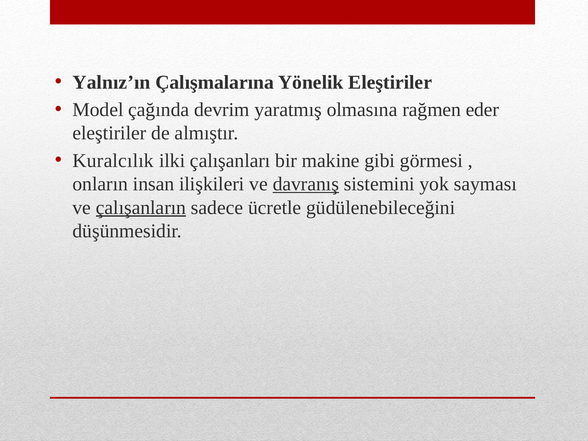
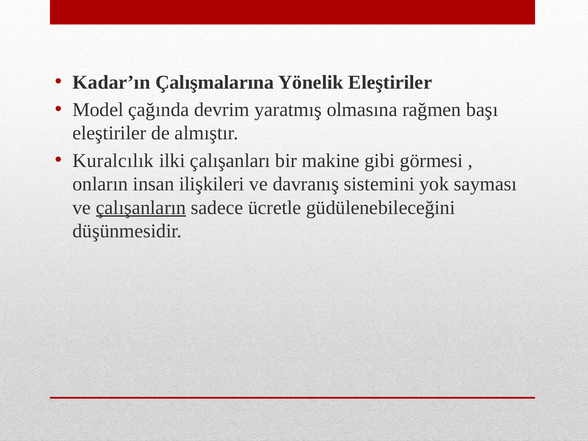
Yalnız’ın: Yalnız’ın -> Kadar’ın
eder: eder -> başı
davranış underline: present -> none
